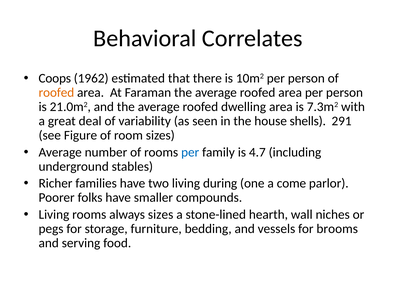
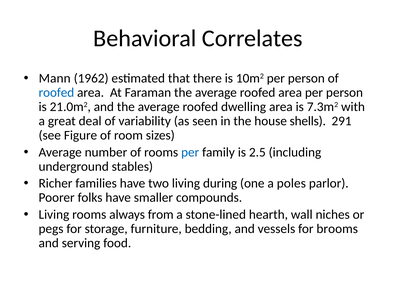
Coops: Coops -> Mann
roofed at (56, 93) colour: orange -> blue
4.7: 4.7 -> 2.5
come: come -> poles
always sizes: sizes -> from
